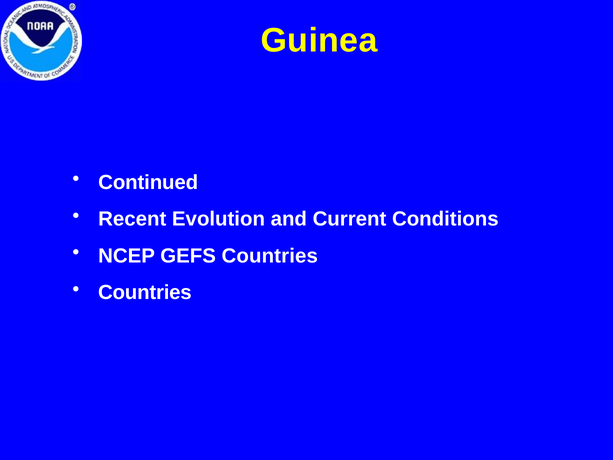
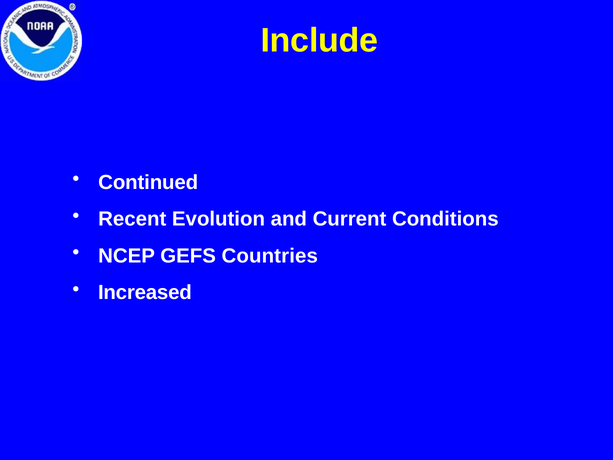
Guinea: Guinea -> Include
Countries at (145, 293): Countries -> Increased
